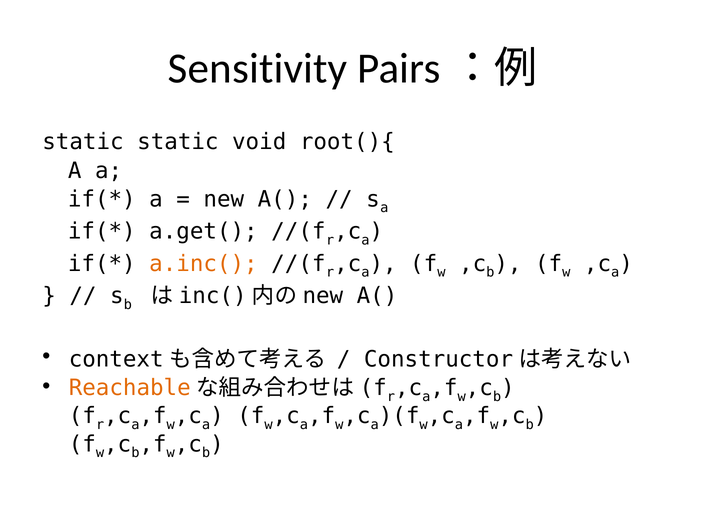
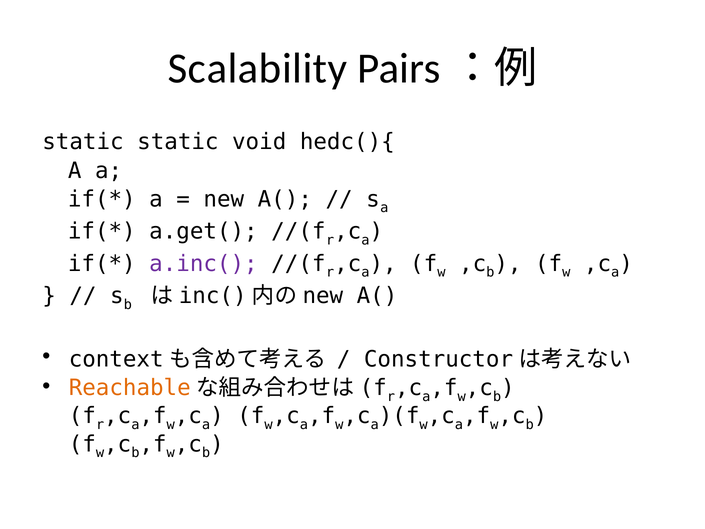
Sensitivity: Sensitivity -> Scalability
root(){: root(){ -> hedc(){
a.inc( colour: orange -> purple
